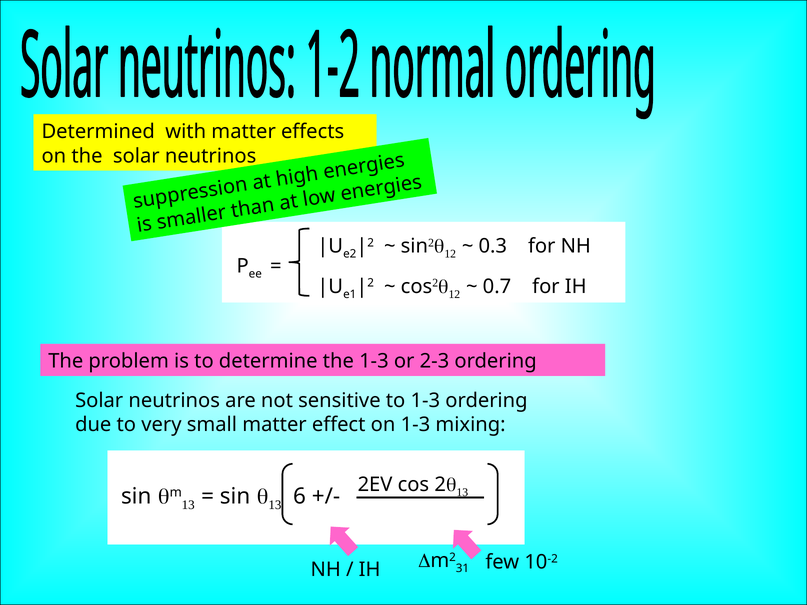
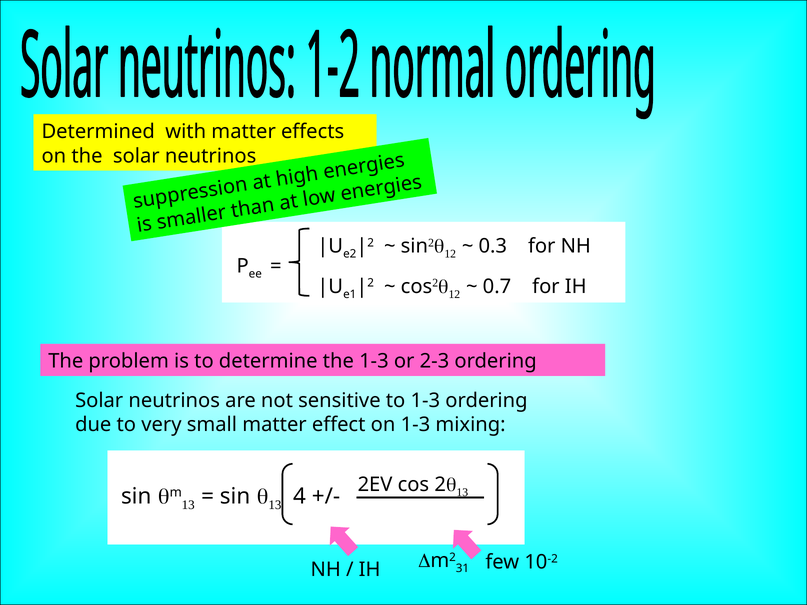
6: 6 -> 4
